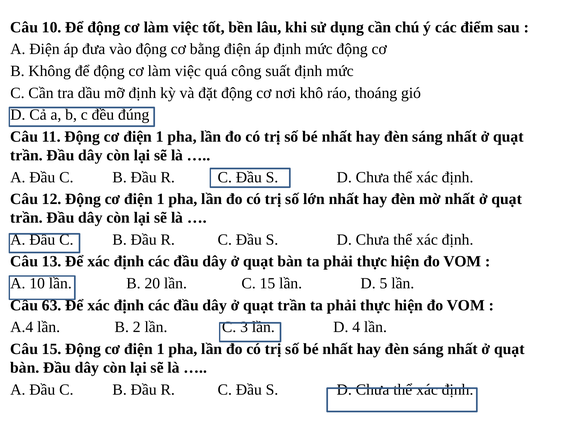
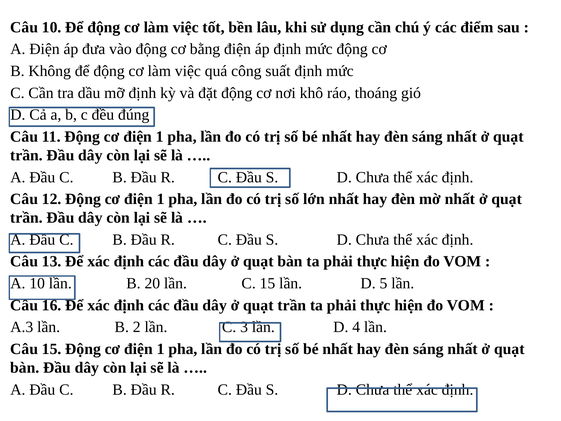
63: 63 -> 16
A.4: A.4 -> A.3
